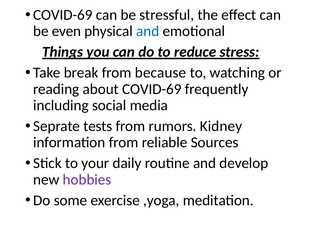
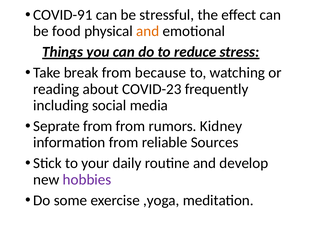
COVID-69 at (63, 15): COVID-69 -> COVID-91
even: even -> food
and at (148, 31) colour: blue -> orange
about COVID-69: COVID-69 -> COVID-23
Seprate tests: tests -> from
